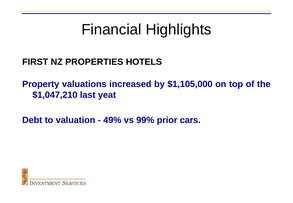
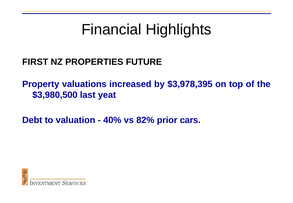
HOTELS: HOTELS -> FUTURE
$1,105,000: $1,105,000 -> $3,978,395
$1,047,210: $1,047,210 -> $3,980,500
49%: 49% -> 40%
99%: 99% -> 82%
